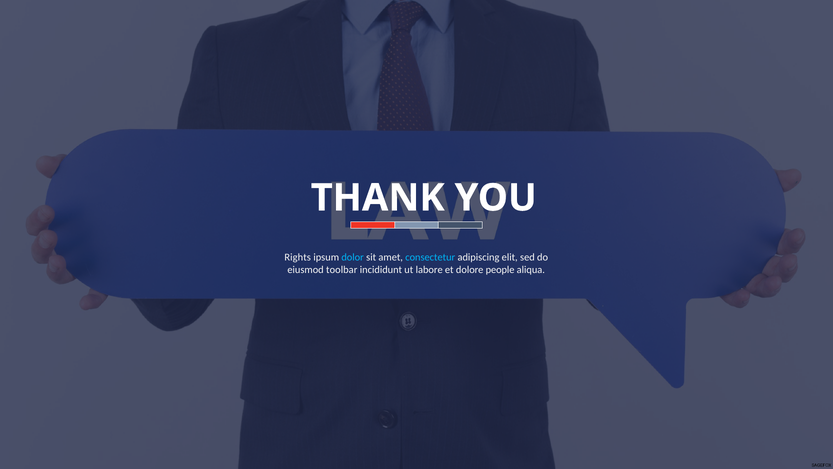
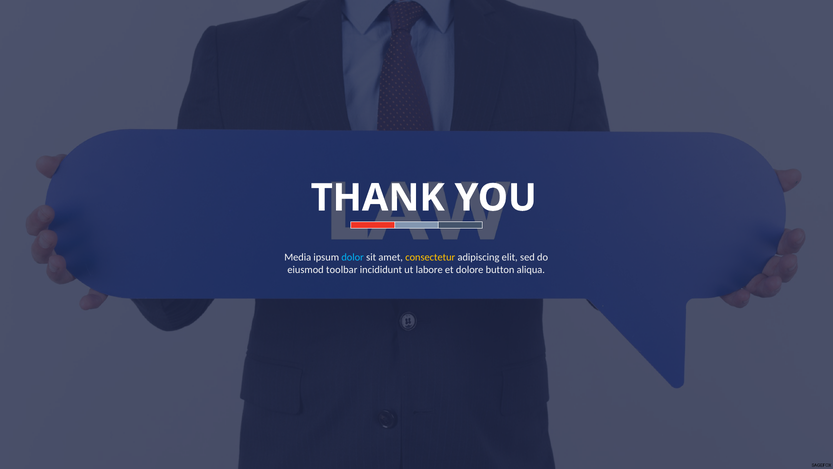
Rights: Rights -> Media
consectetur colour: light blue -> yellow
people: people -> button
